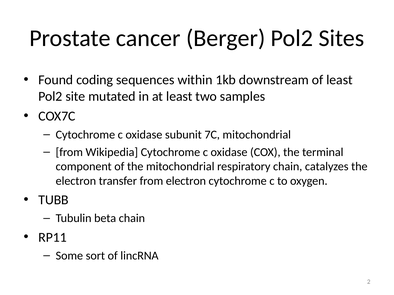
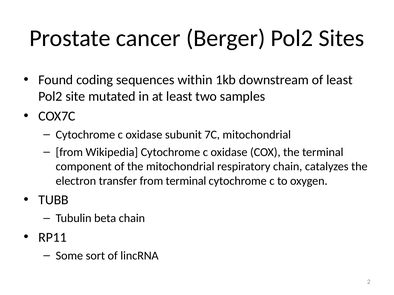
from electron: electron -> terminal
